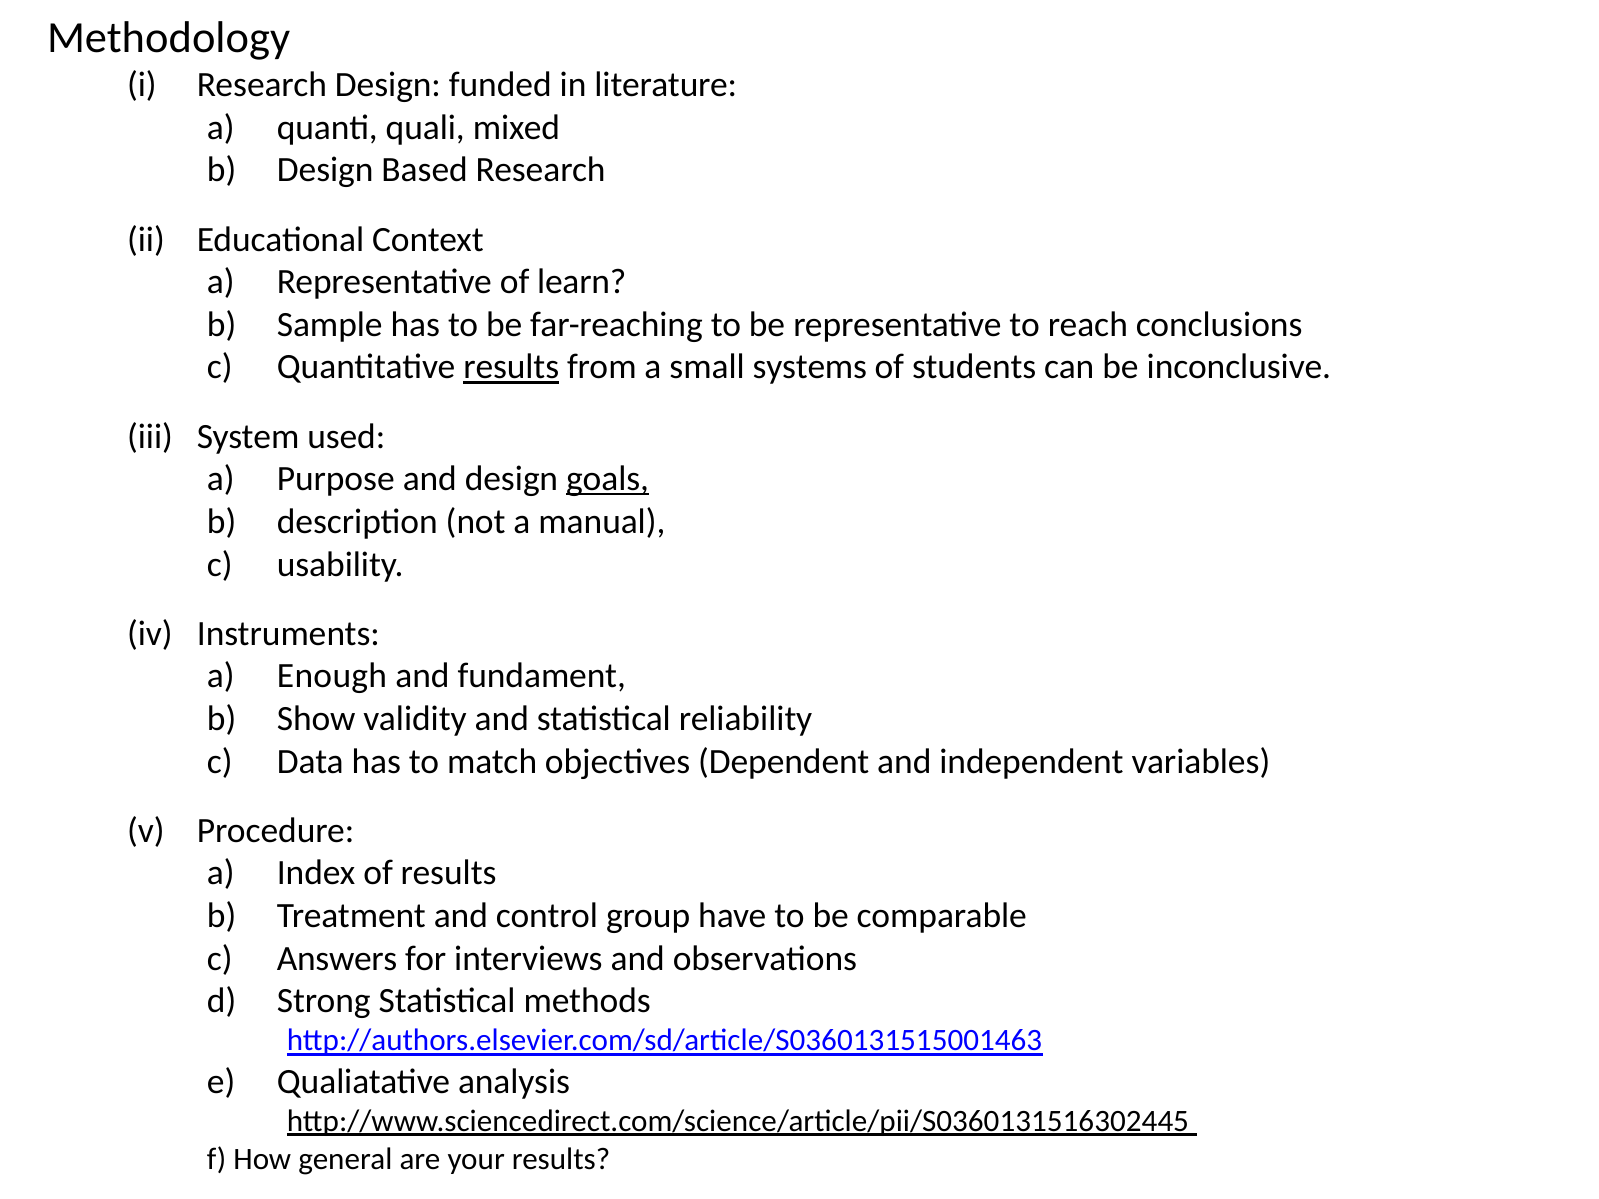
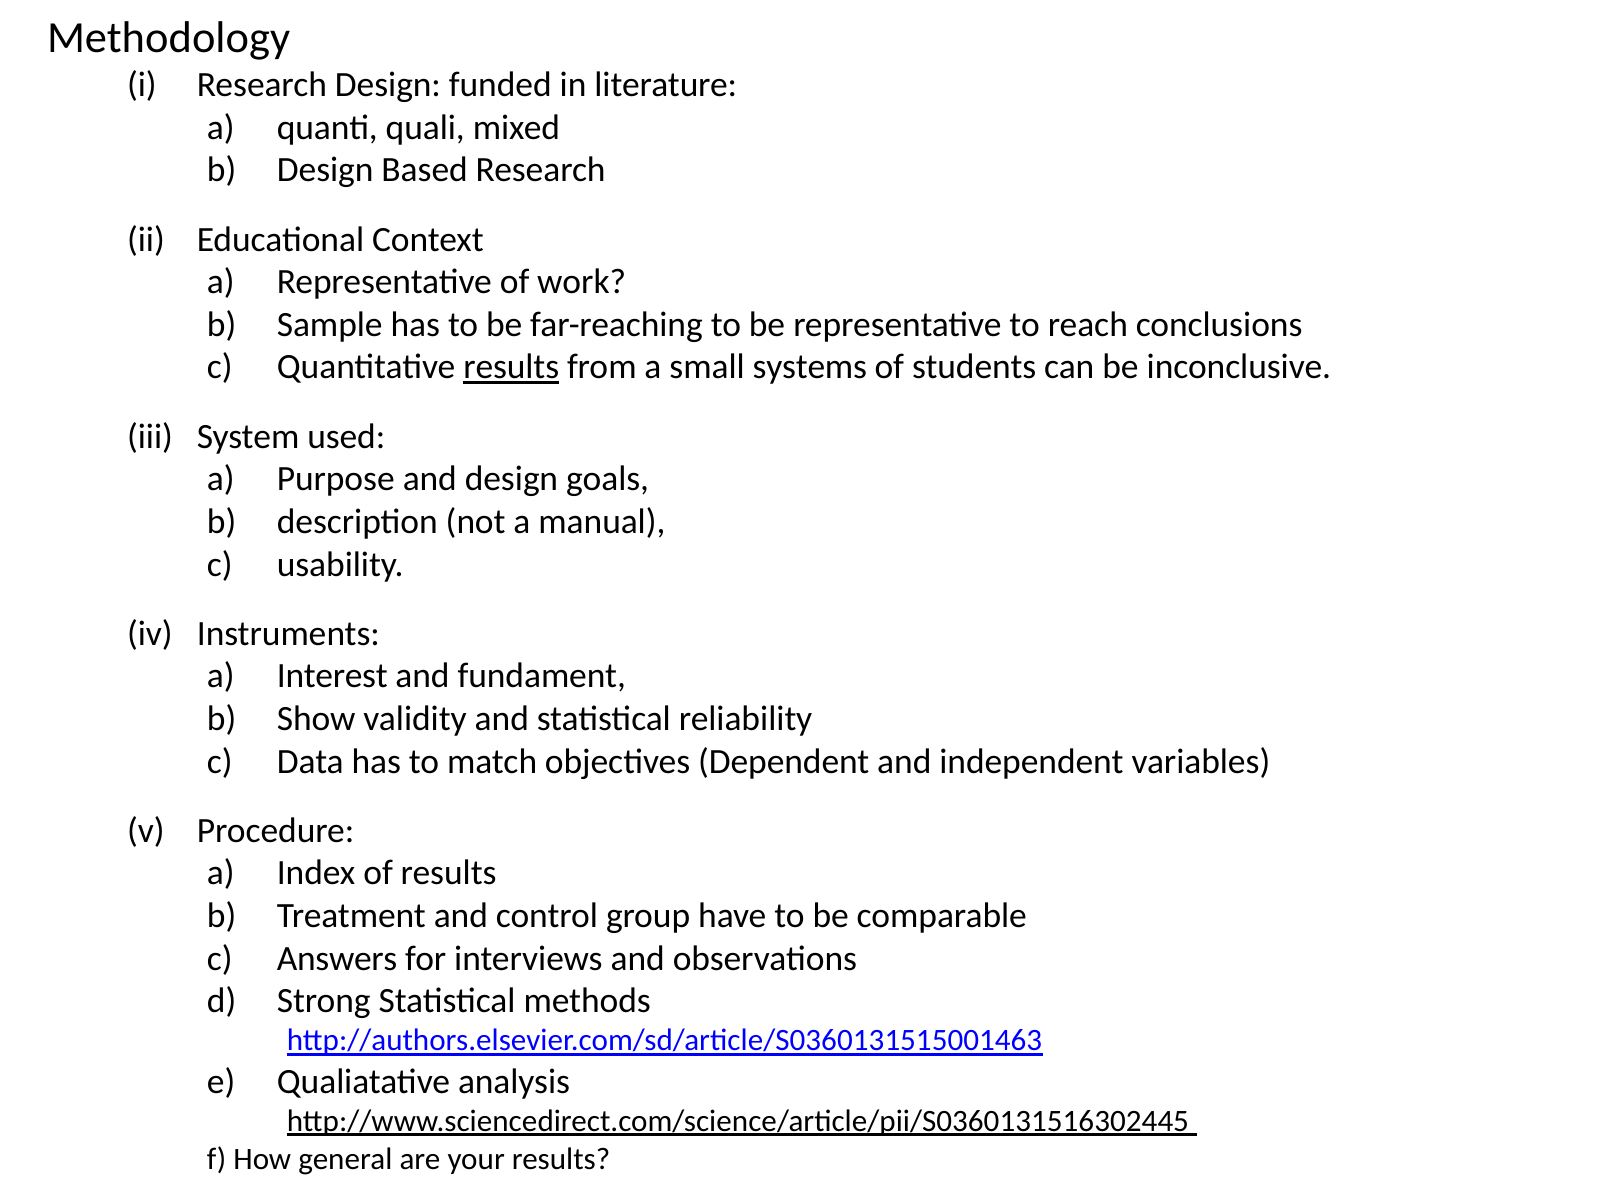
learn: learn -> work
goals underline: present -> none
Enough: Enough -> Interest
